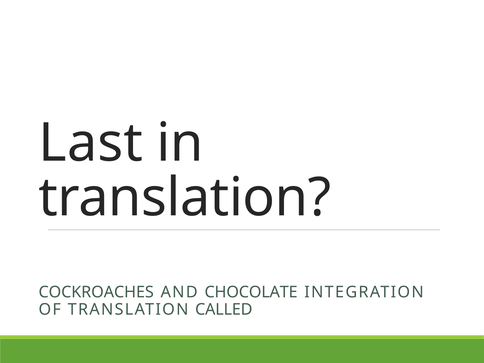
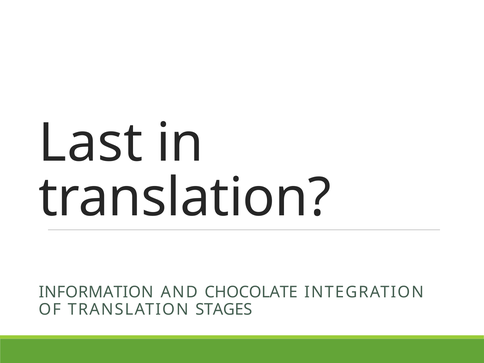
COCKROACHES: COCKROACHES -> INFORMATION
CALLED: CALLED -> STAGES
